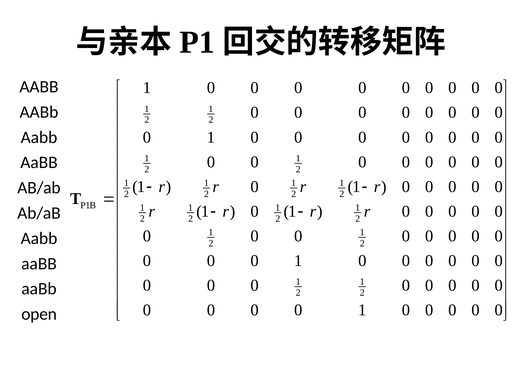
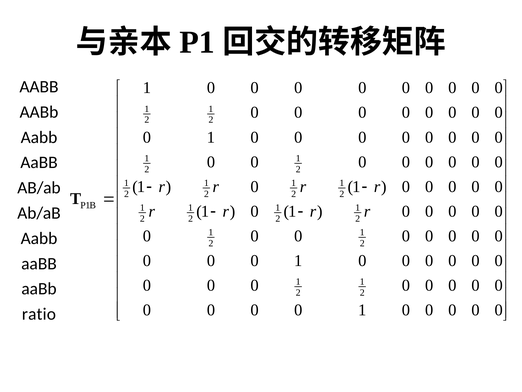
open: open -> ratio
